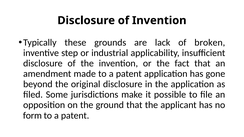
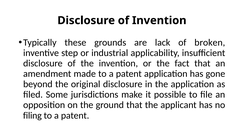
form: form -> filing
